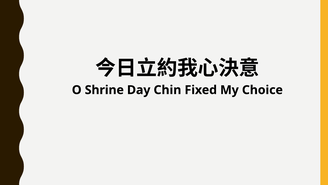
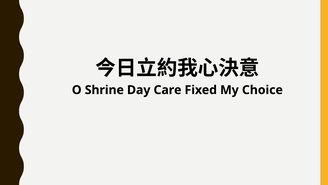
Chin: Chin -> Care
